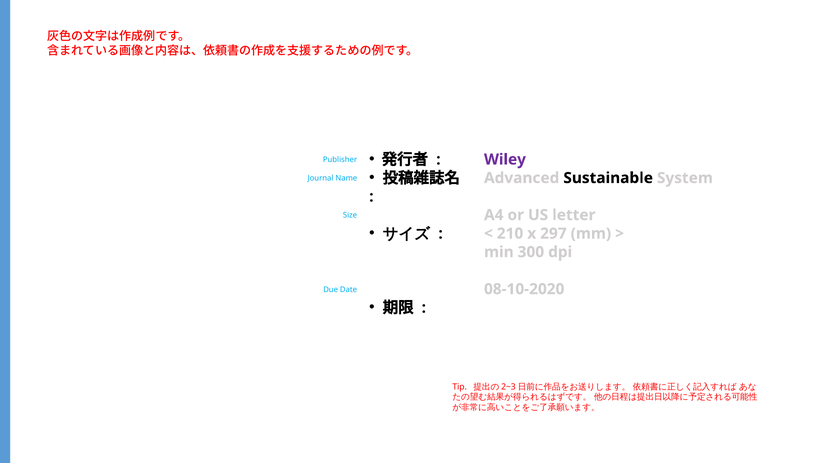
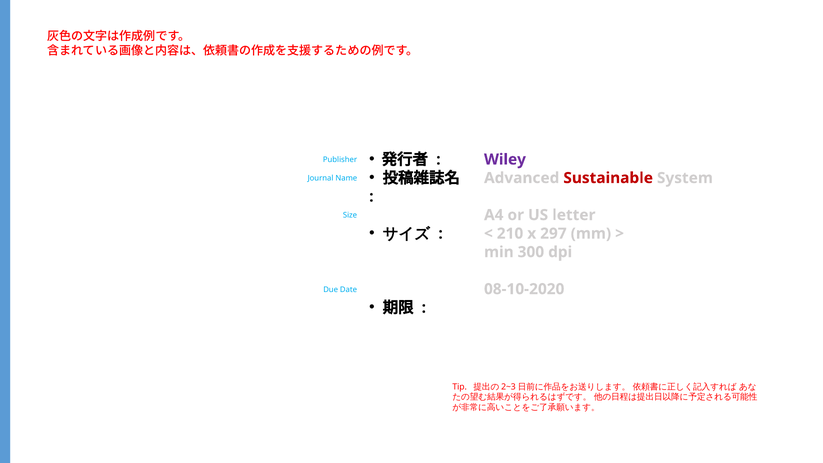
Sustainable colour: black -> red
